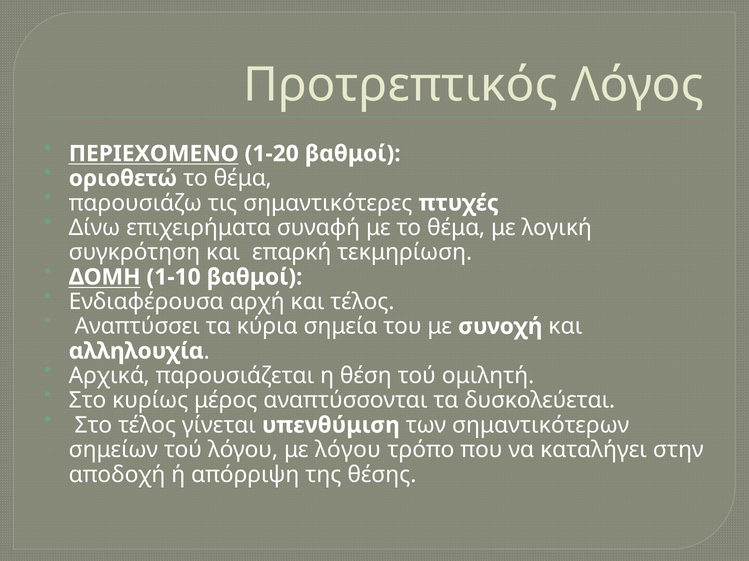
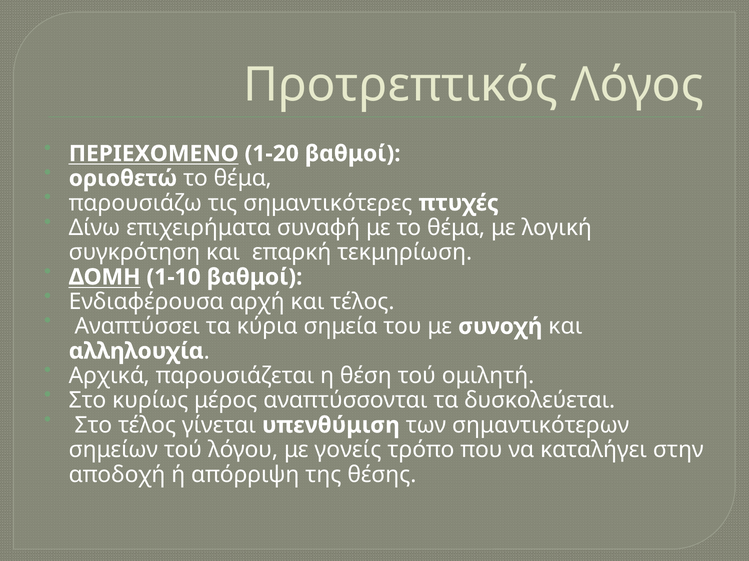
με λόγου: λόγου -> γονείς
